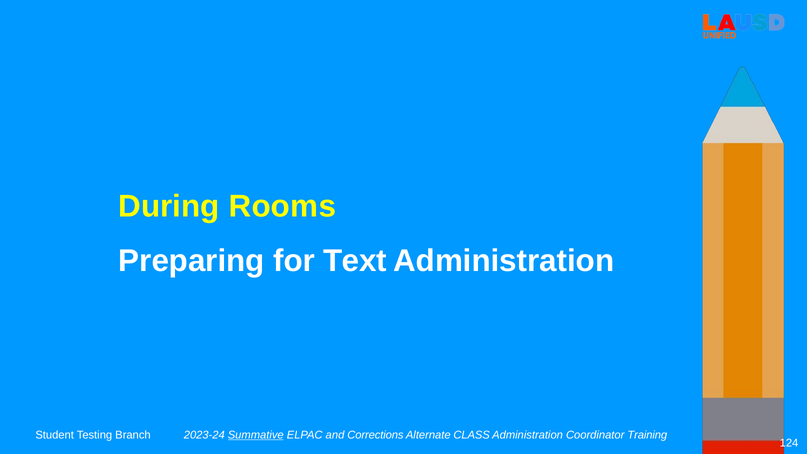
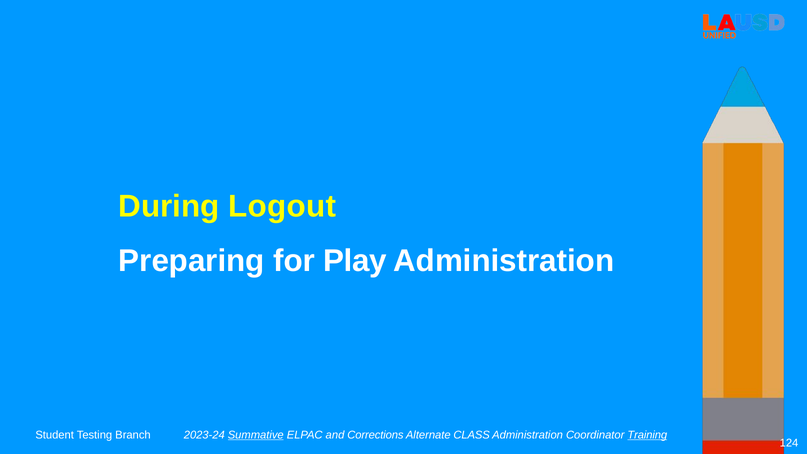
Rooms: Rooms -> Logout
Text: Text -> Play
Training underline: none -> present
